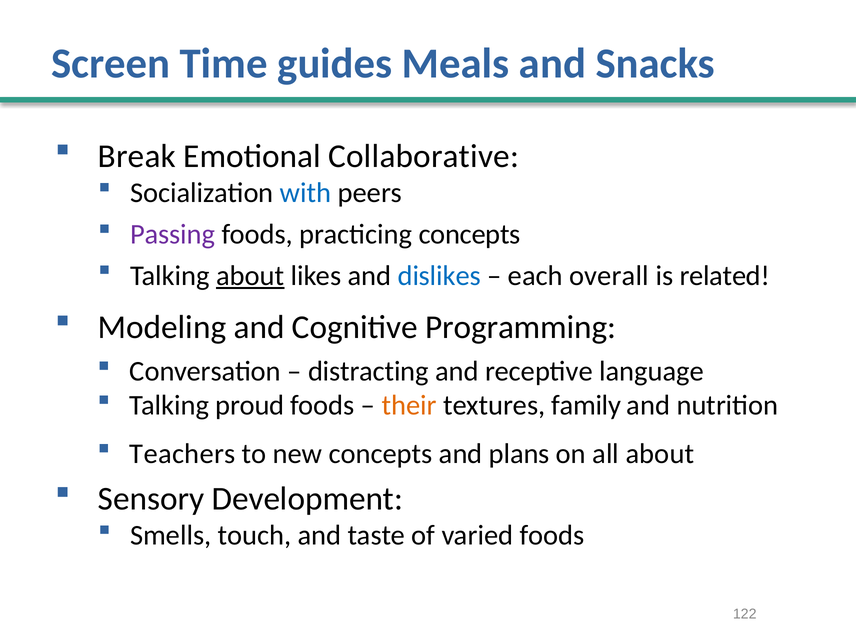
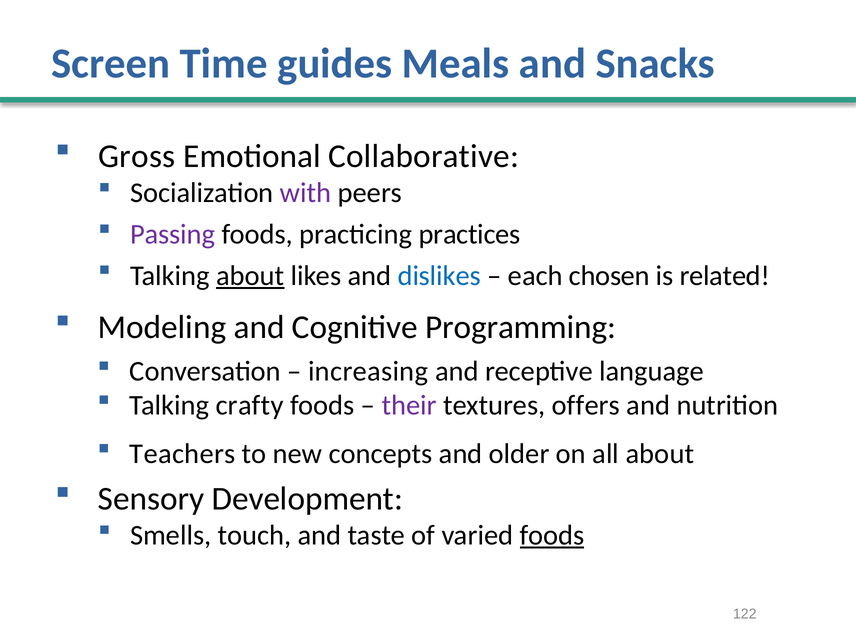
Break: Break -> Gross
with colour: blue -> purple
practicing concepts: concepts -> practices
overall: overall -> chosen
distracting: distracting -> increasing
proud: proud -> crafty
their colour: orange -> purple
family: family -> offers
plans: plans -> older
foods at (552, 535) underline: none -> present
